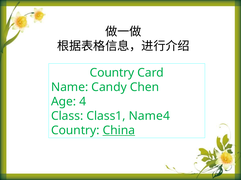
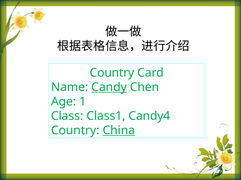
Candy underline: none -> present
4: 4 -> 1
Name4: Name4 -> Candy4
